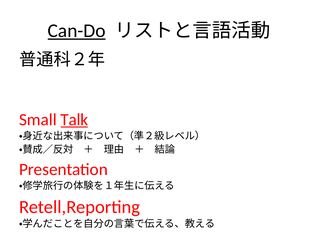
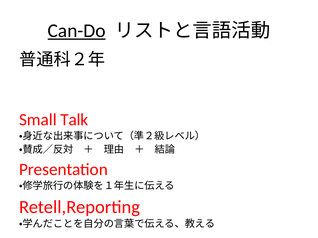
Talk underline: present -> none
